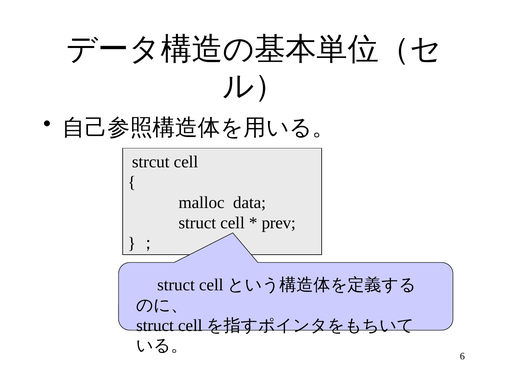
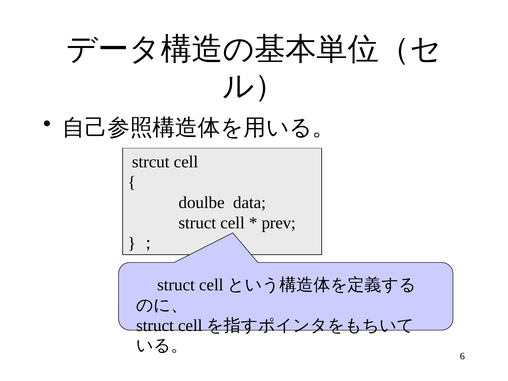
malloc: malloc -> doulbe
